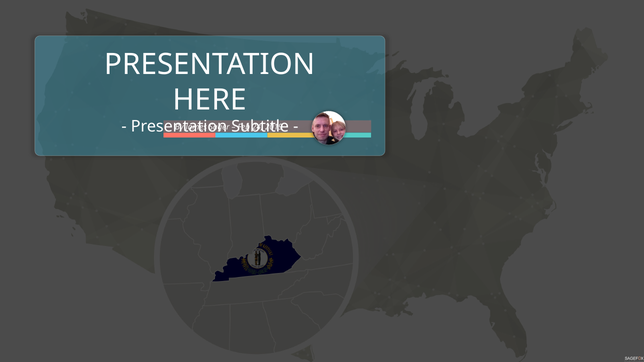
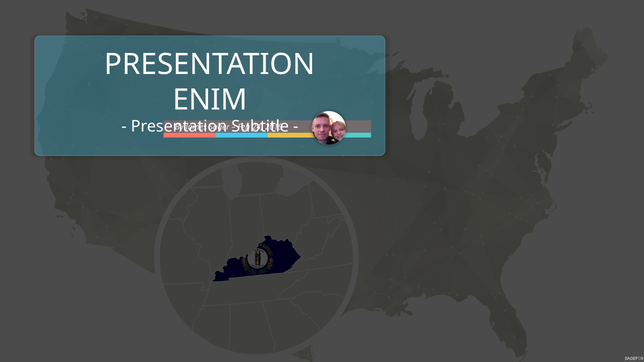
HERE: HERE -> ENIM
